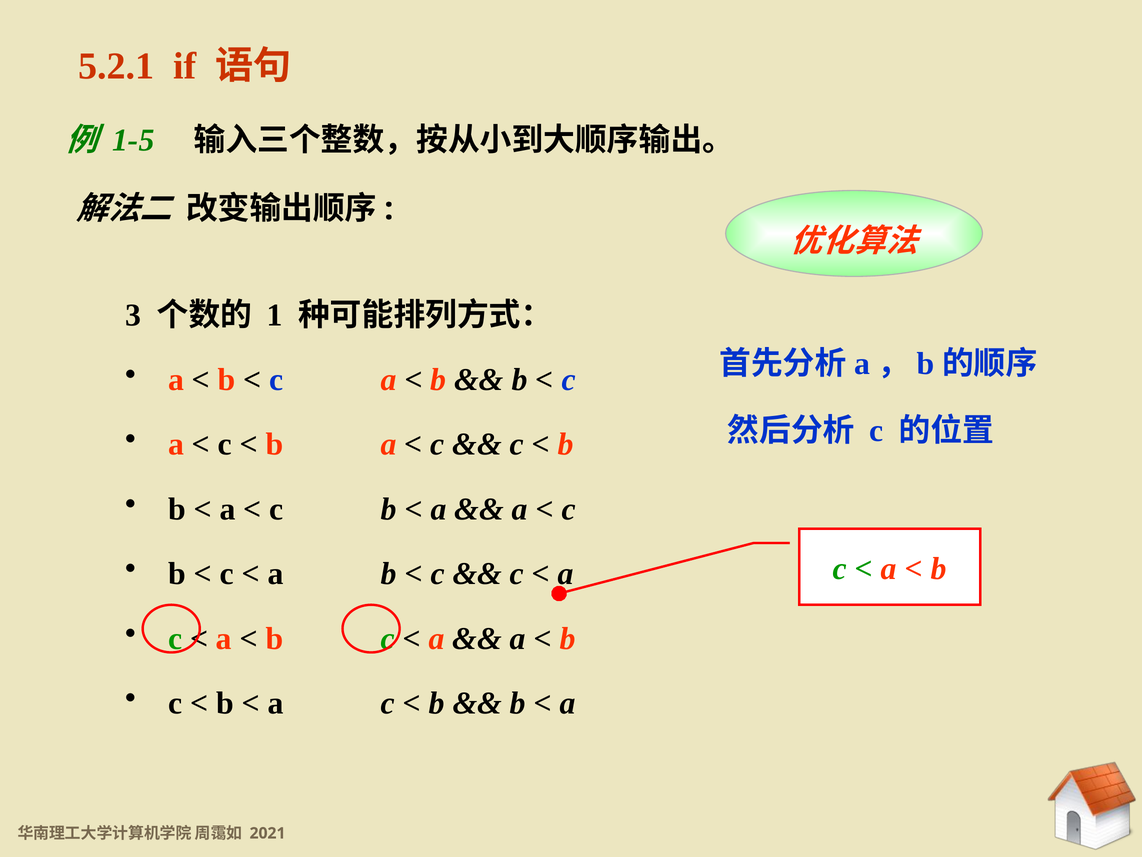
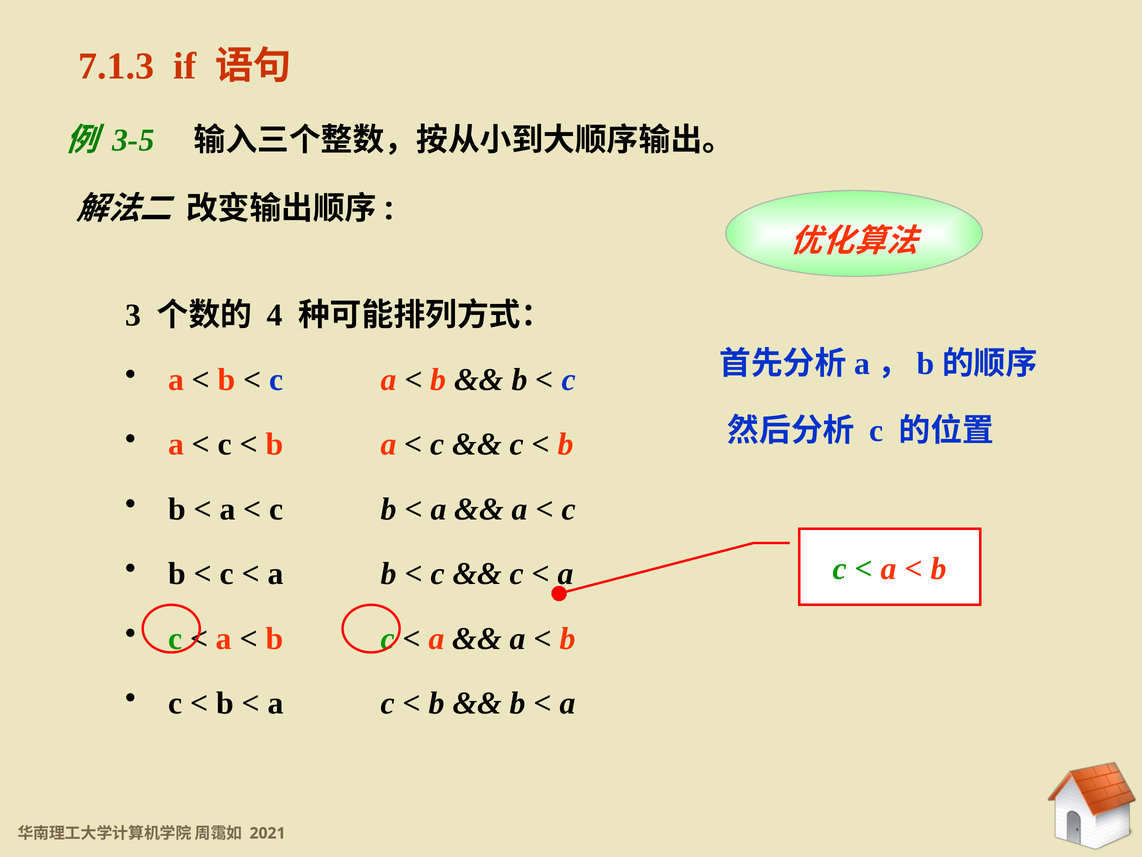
5.2.1: 5.2.1 -> 7.1.3
1-5: 1-5 -> 3-5
1: 1 -> 4
